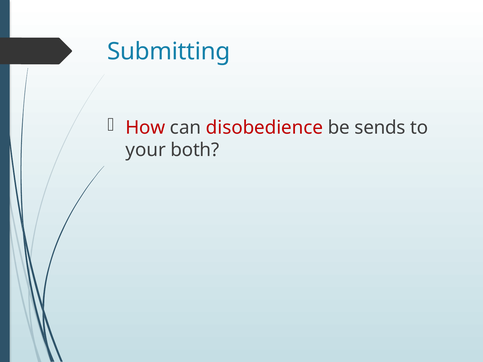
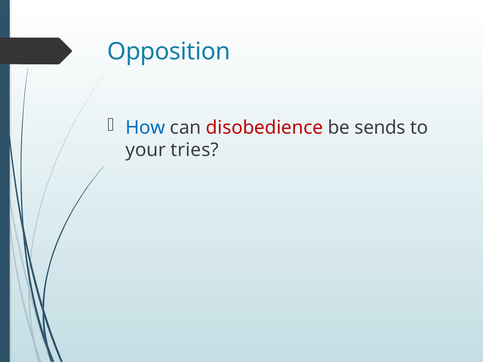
Submitting: Submitting -> Opposition
How colour: red -> blue
both: both -> tries
